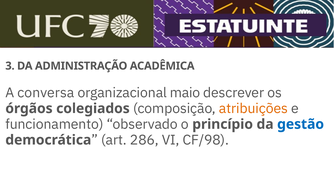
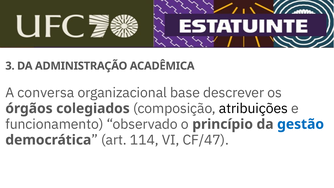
maio: maio -> base
atribuições colour: orange -> black
286: 286 -> 114
CF/98: CF/98 -> CF/47
